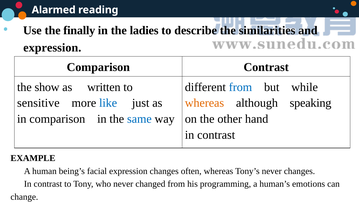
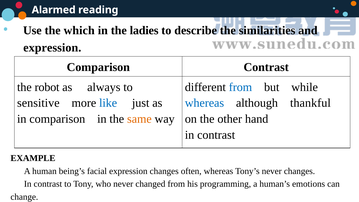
finally: finally -> which
show: show -> robot
written: written -> always
whereas at (204, 103) colour: orange -> blue
speaking: speaking -> thankful
same colour: blue -> orange
